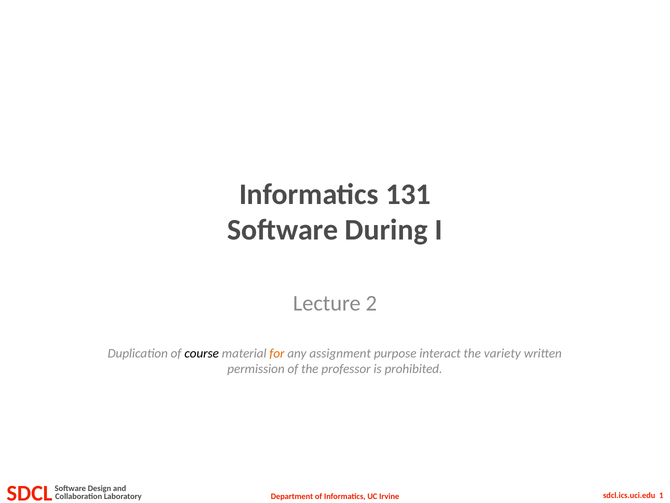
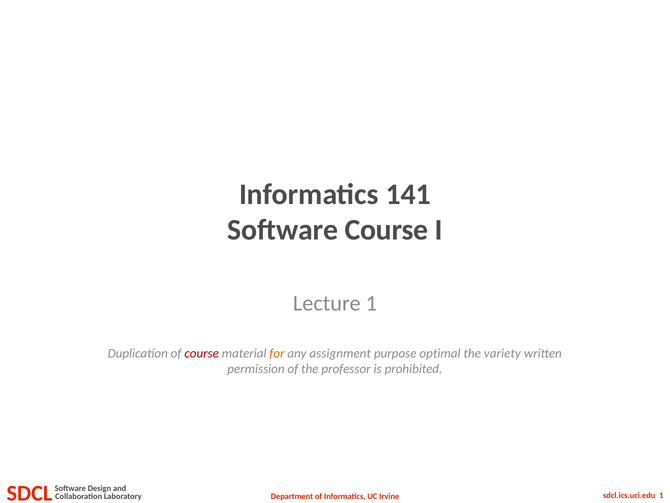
131: 131 -> 141
Software During: During -> Course
Lecture 2: 2 -> 1
course at (202, 353) colour: black -> red
interact: interact -> optimal
